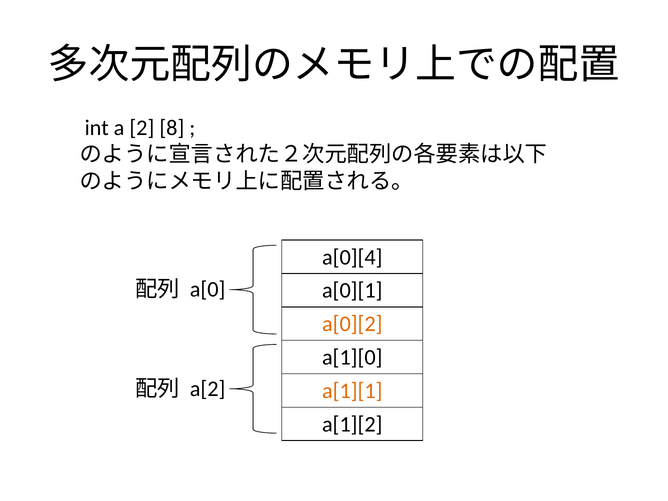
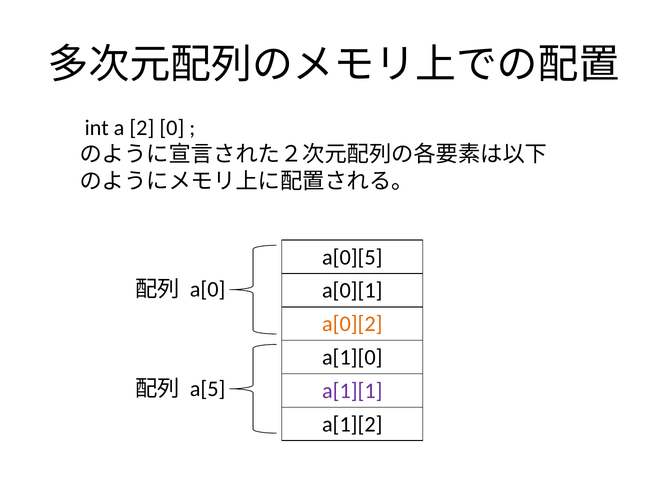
8: 8 -> 0
a[0][4: a[0][4 -> a[0][5
a[2: a[2 -> a[5
a[1][1 colour: orange -> purple
